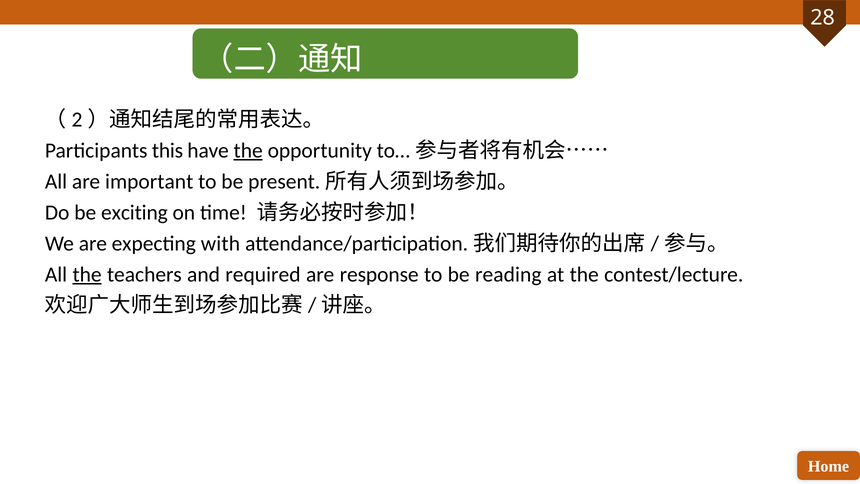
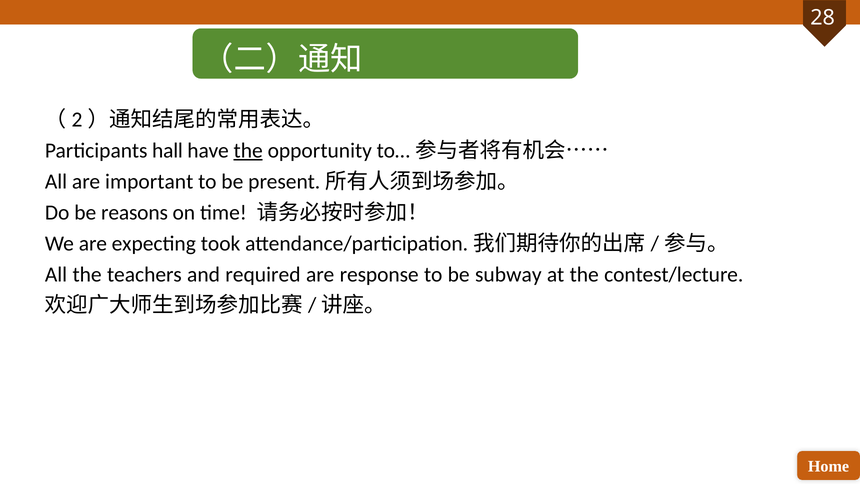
this: this -> hall
exciting: exciting -> reasons
with: with -> took
the at (87, 274) underline: present -> none
reading: reading -> subway
